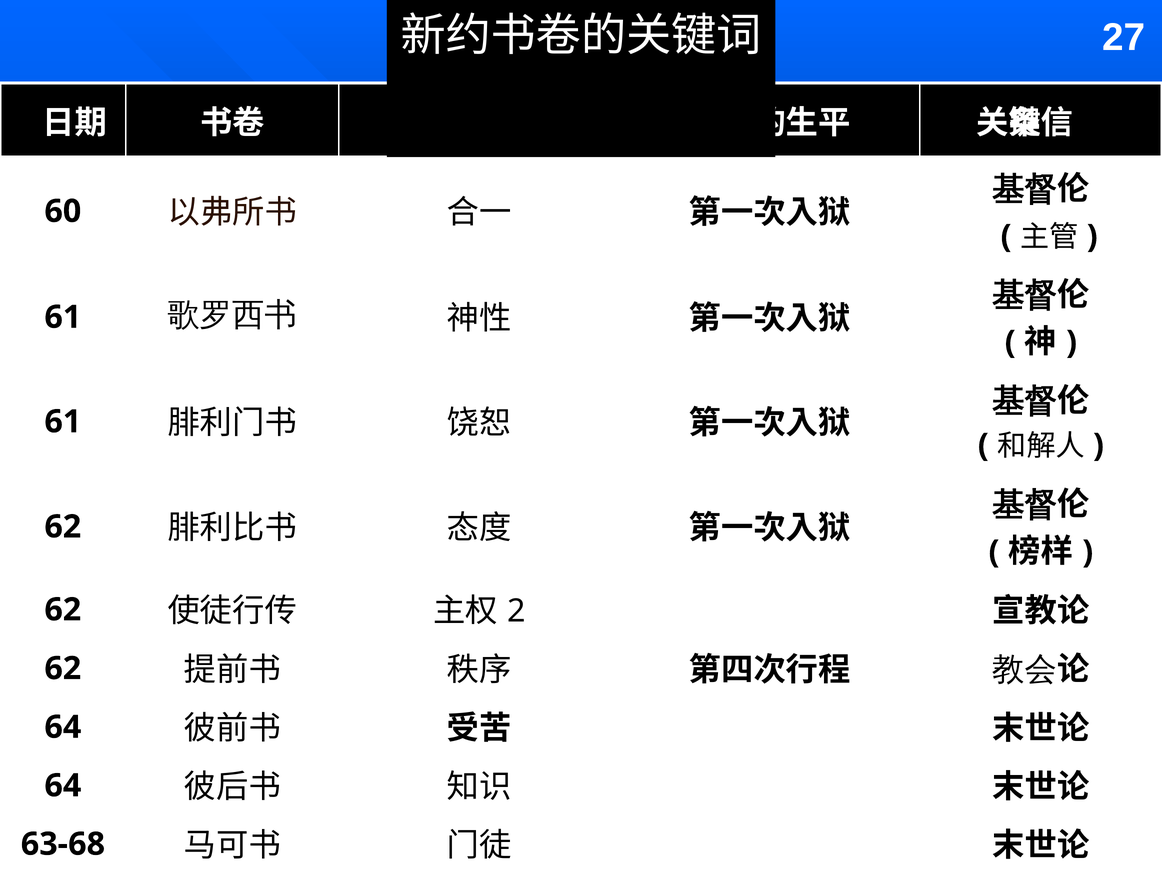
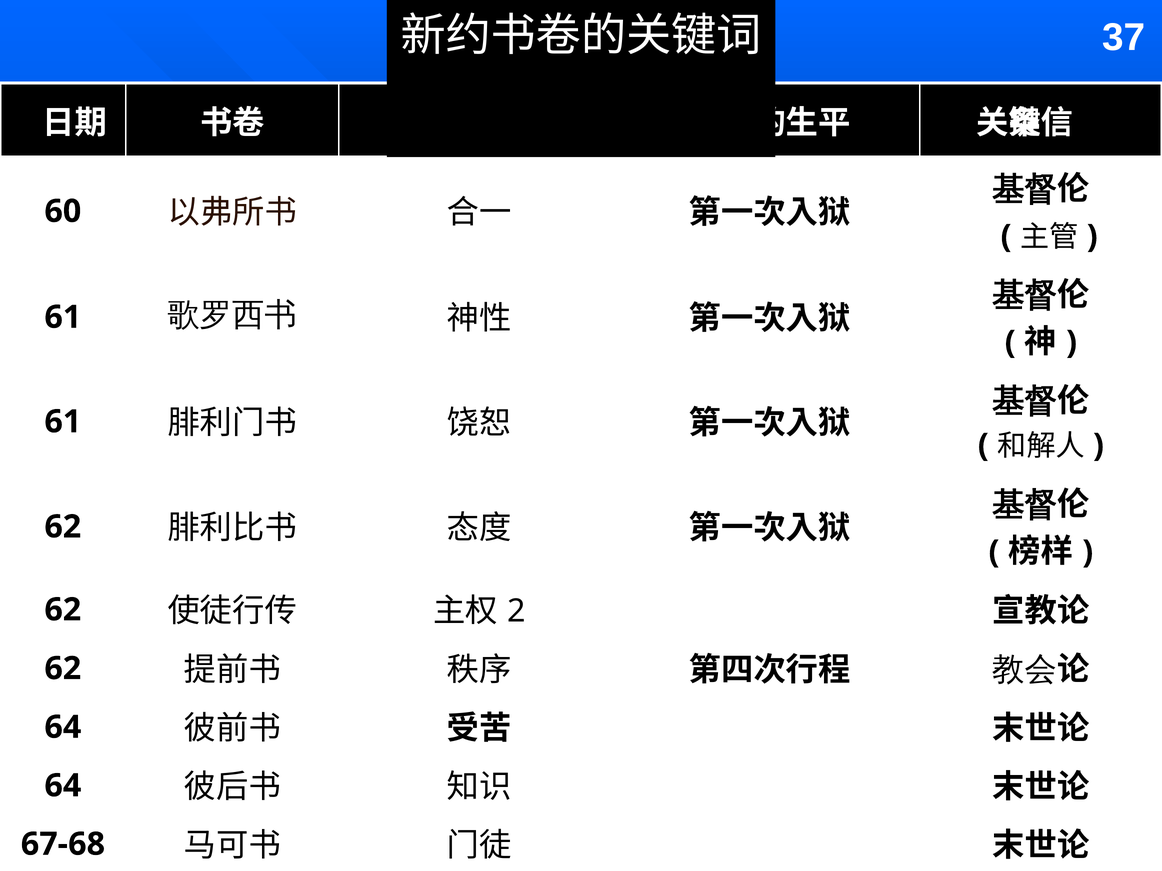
27: 27 -> 37
63-68: 63-68 -> 67-68
